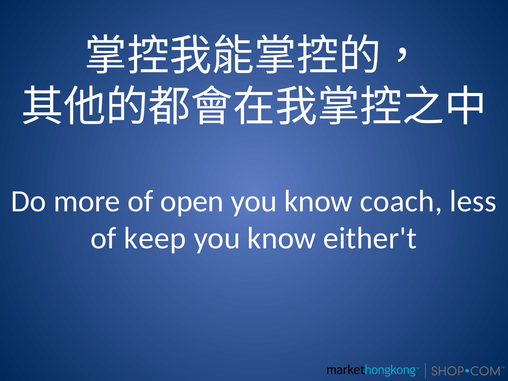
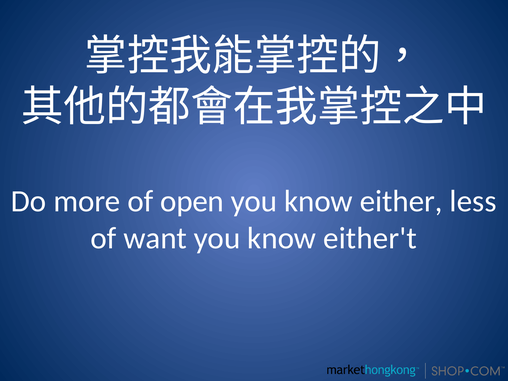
coach: coach -> either
keep: keep -> want
